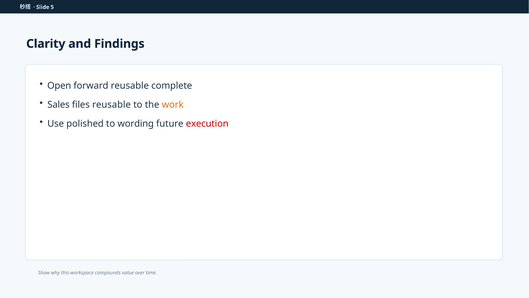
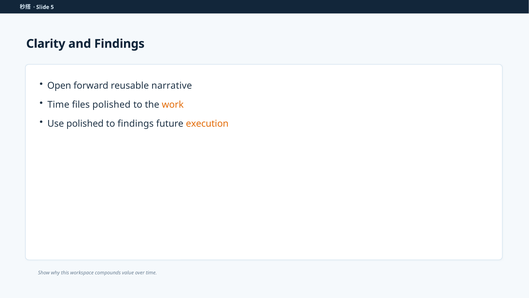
complete: complete -> narrative
Sales at (58, 105): Sales -> Time
files reusable: reusable -> polished
to wording: wording -> findings
execution colour: red -> orange
